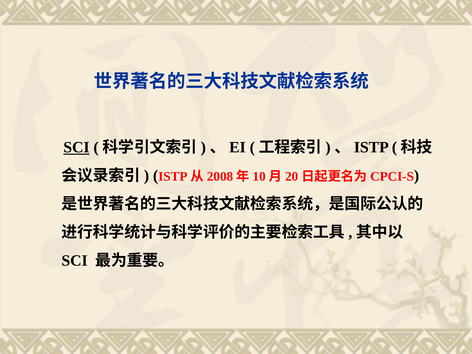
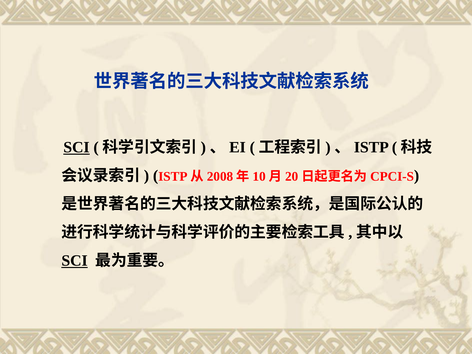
SCI at (75, 261) underline: none -> present
